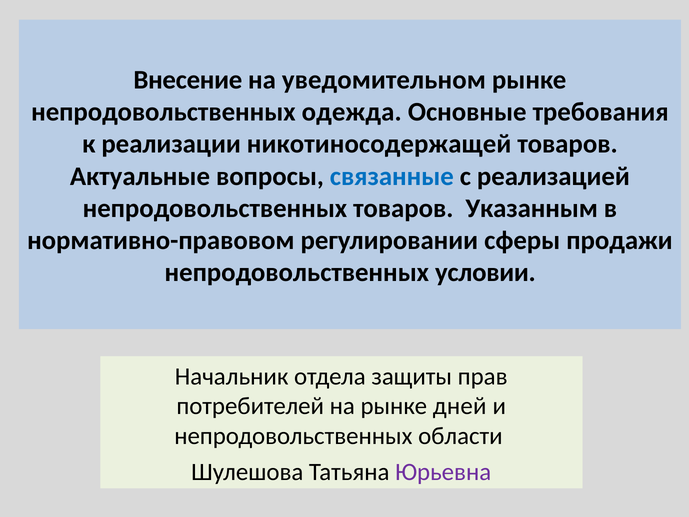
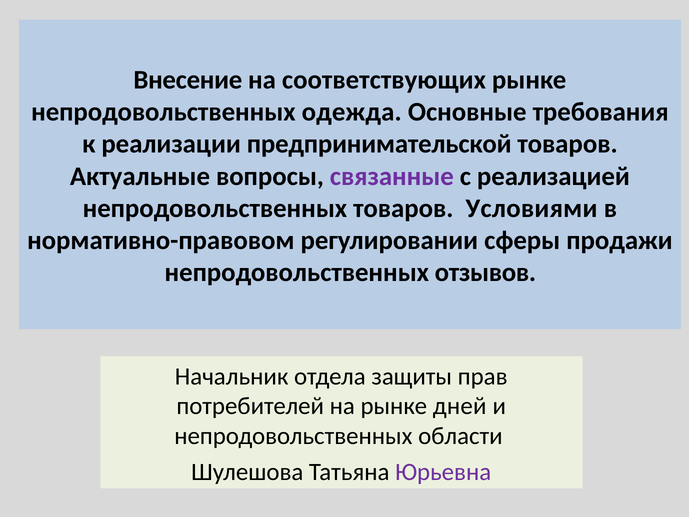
уведомительном: уведомительном -> соответствующих
никотиносодержащей: никотиносодержащей -> предпринимательской
связанные colour: blue -> purple
Указанным: Указанным -> Условиями
условии: условии -> отзывов
